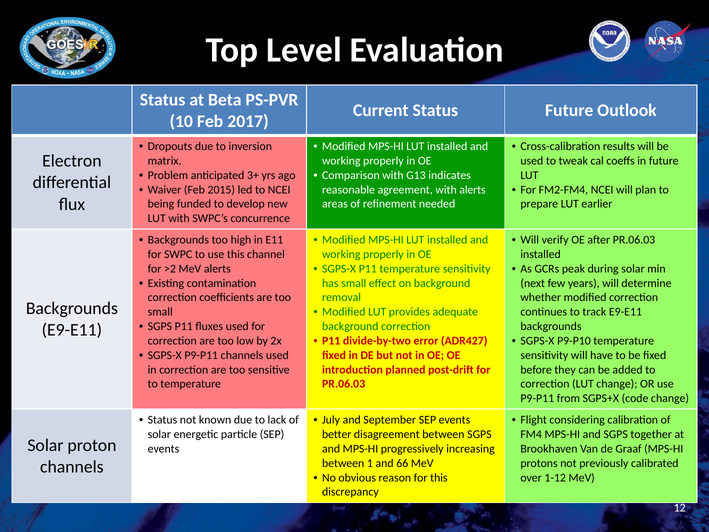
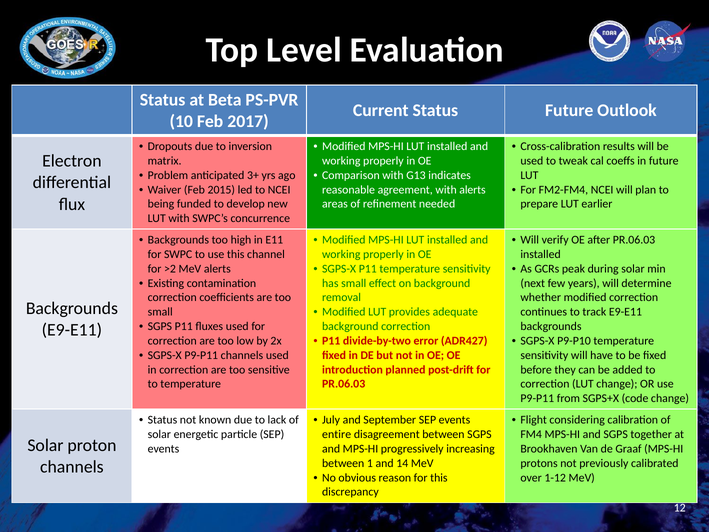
better: better -> entire
66: 66 -> 14
